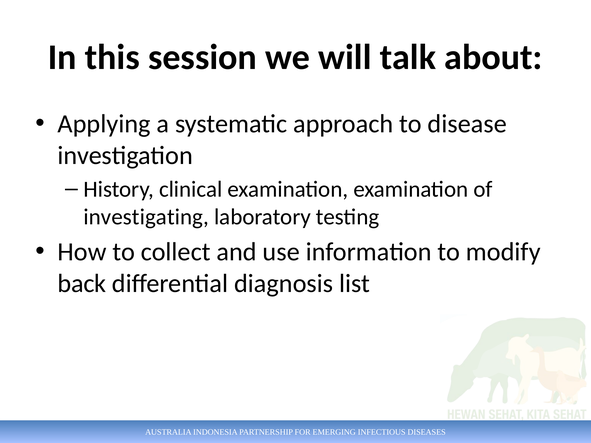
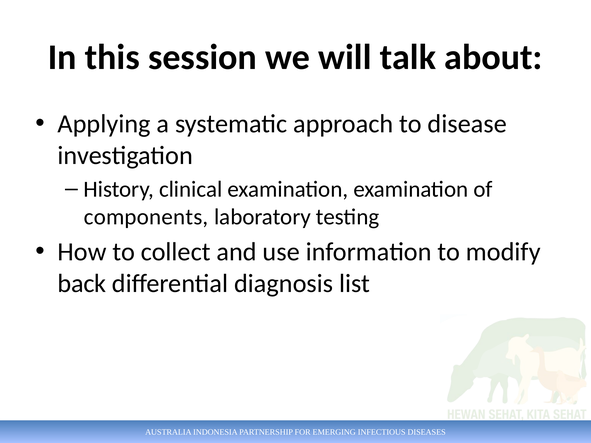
investigating: investigating -> components
